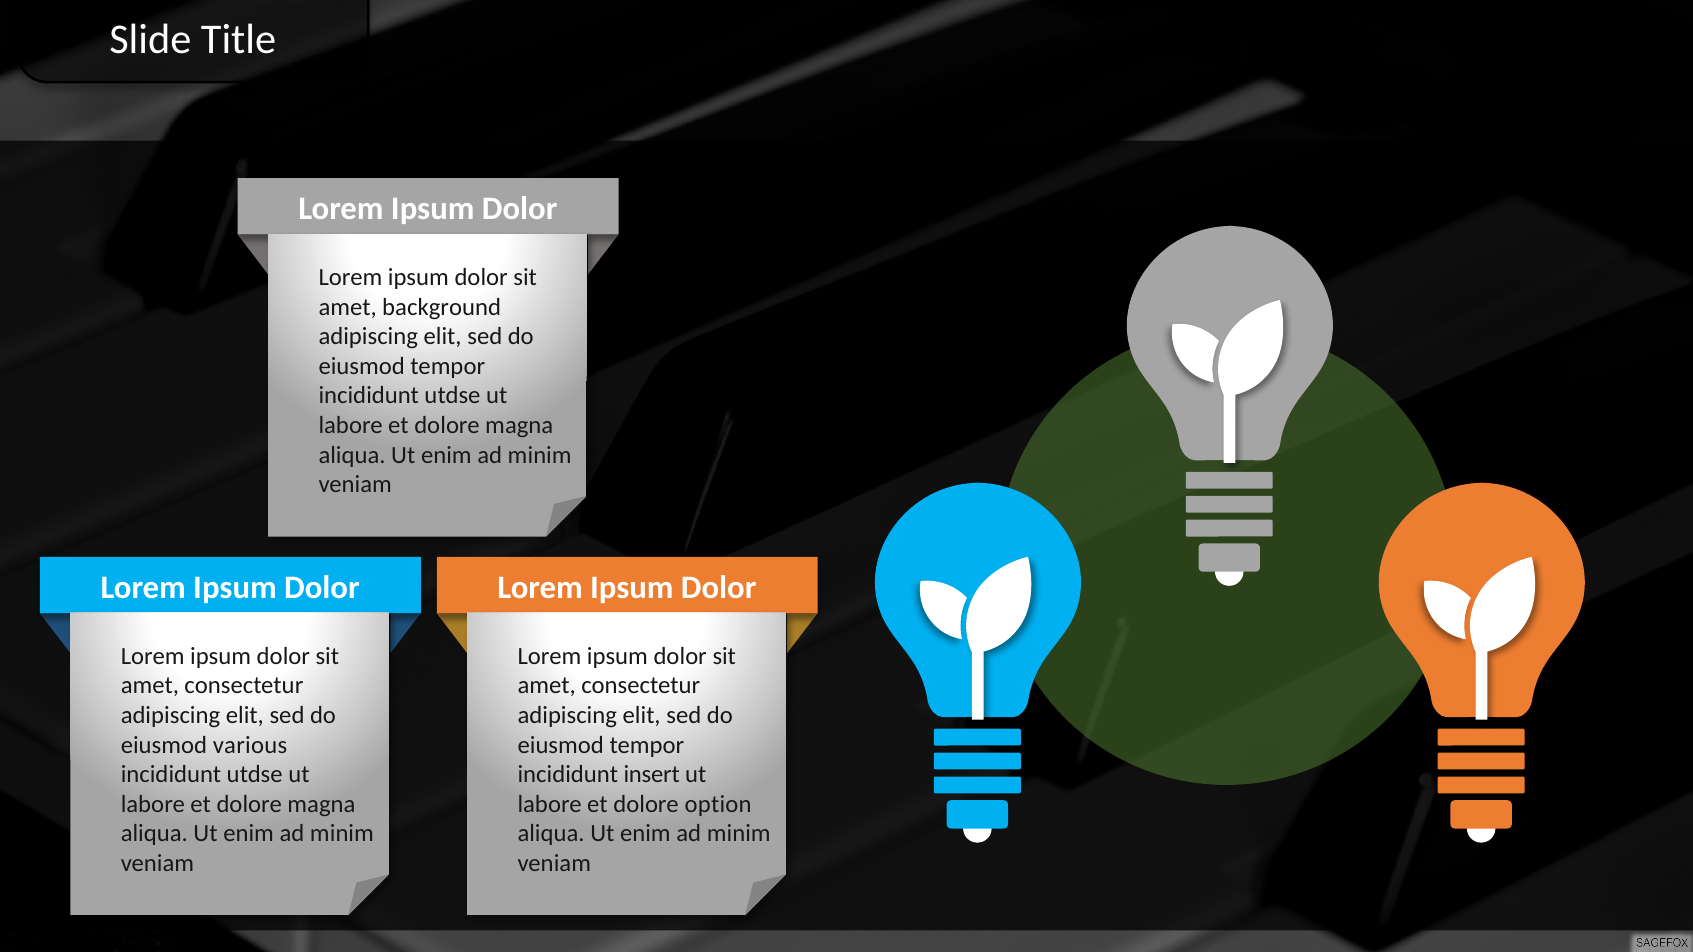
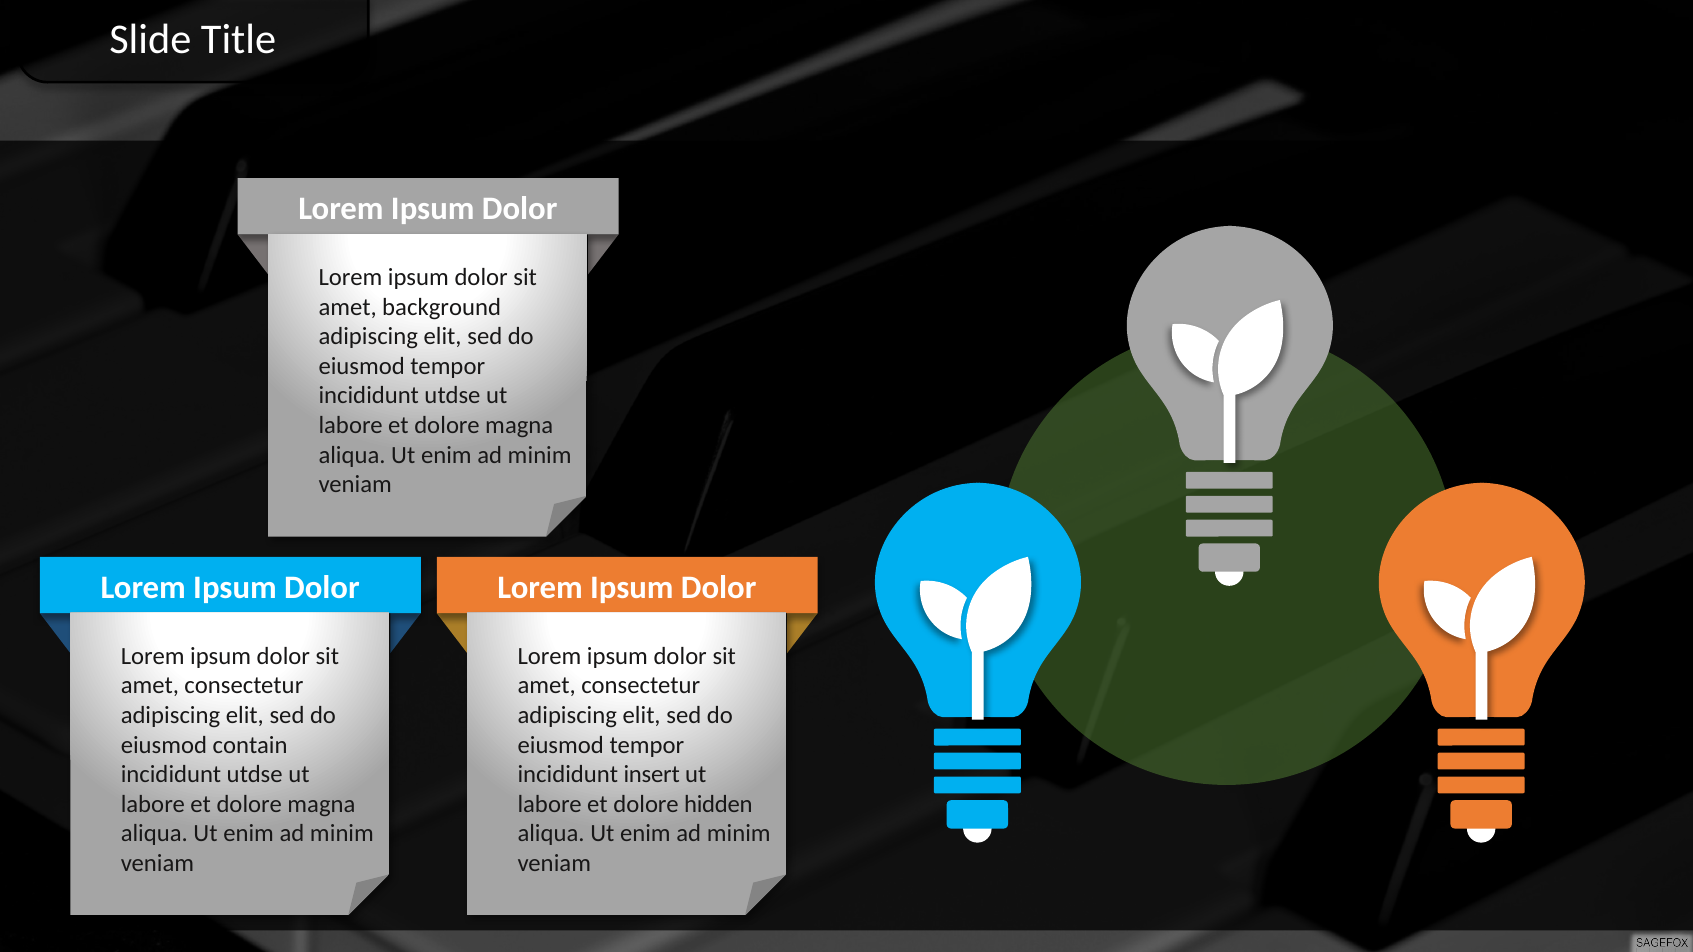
various: various -> contain
option: option -> hidden
